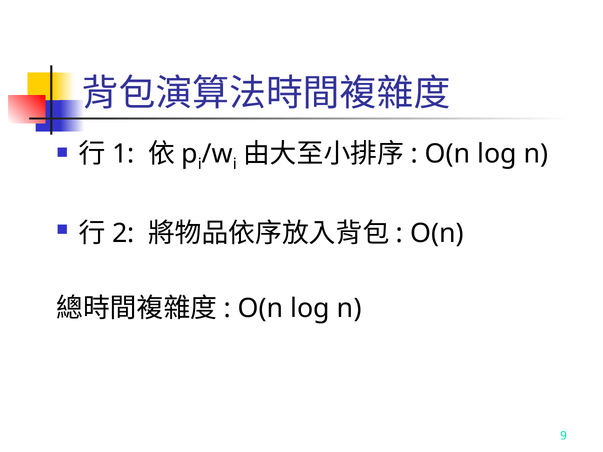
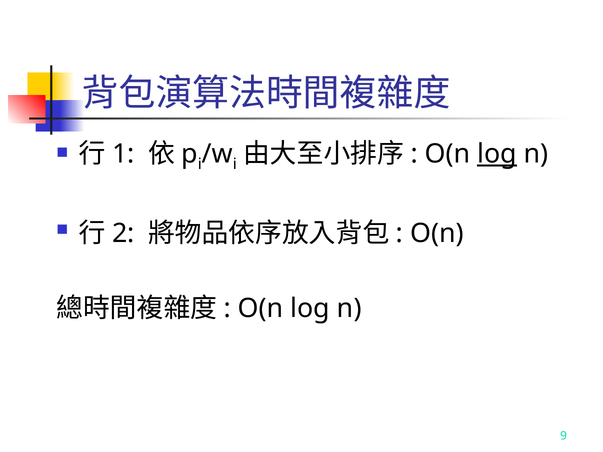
log at (497, 154) underline: none -> present
